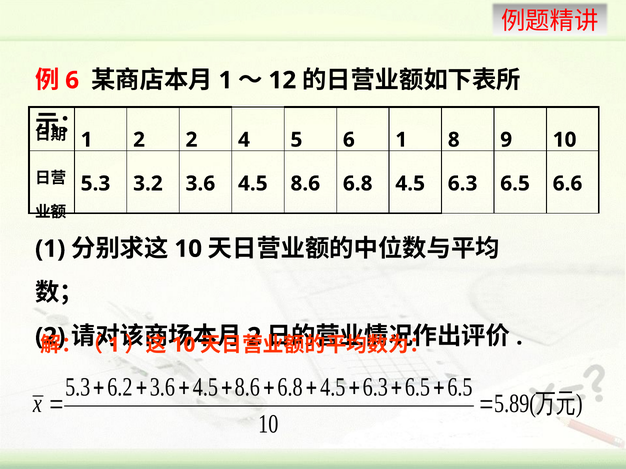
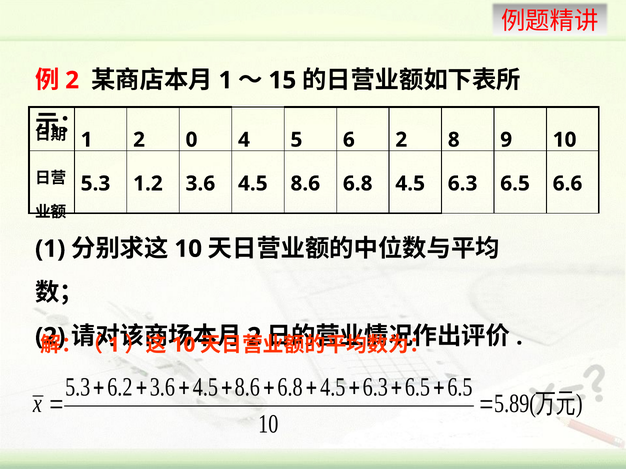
6 at (72, 80): 6 -> 2
12: 12 -> 15
2 2: 2 -> 0
6 1: 1 -> 2
3.2: 3.2 -> 1.2
